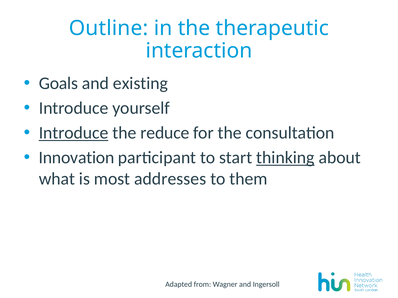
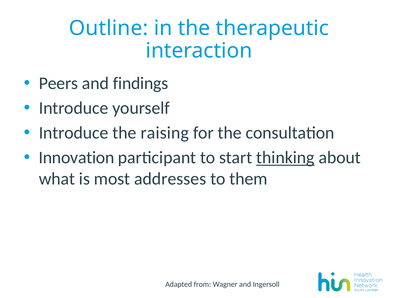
Goals: Goals -> Peers
existing: existing -> findings
Introduce at (74, 133) underline: present -> none
reduce: reduce -> raising
